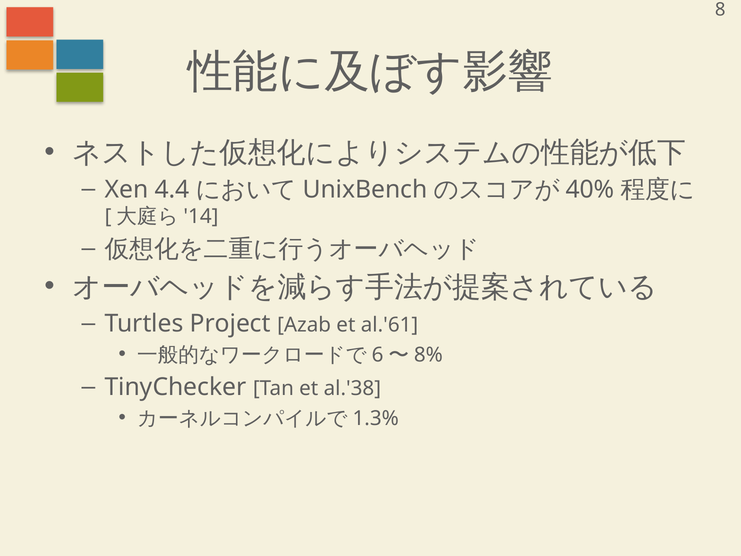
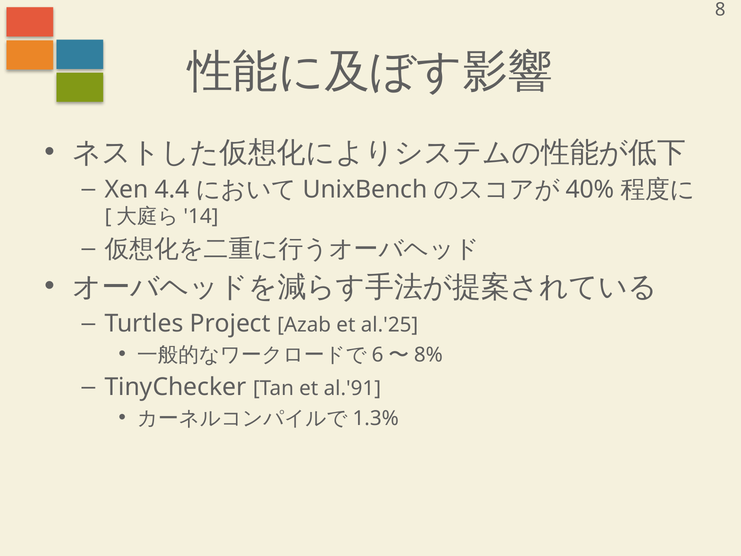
al.'61: al.'61 -> al.'25
al.'38: al.'38 -> al.'91
